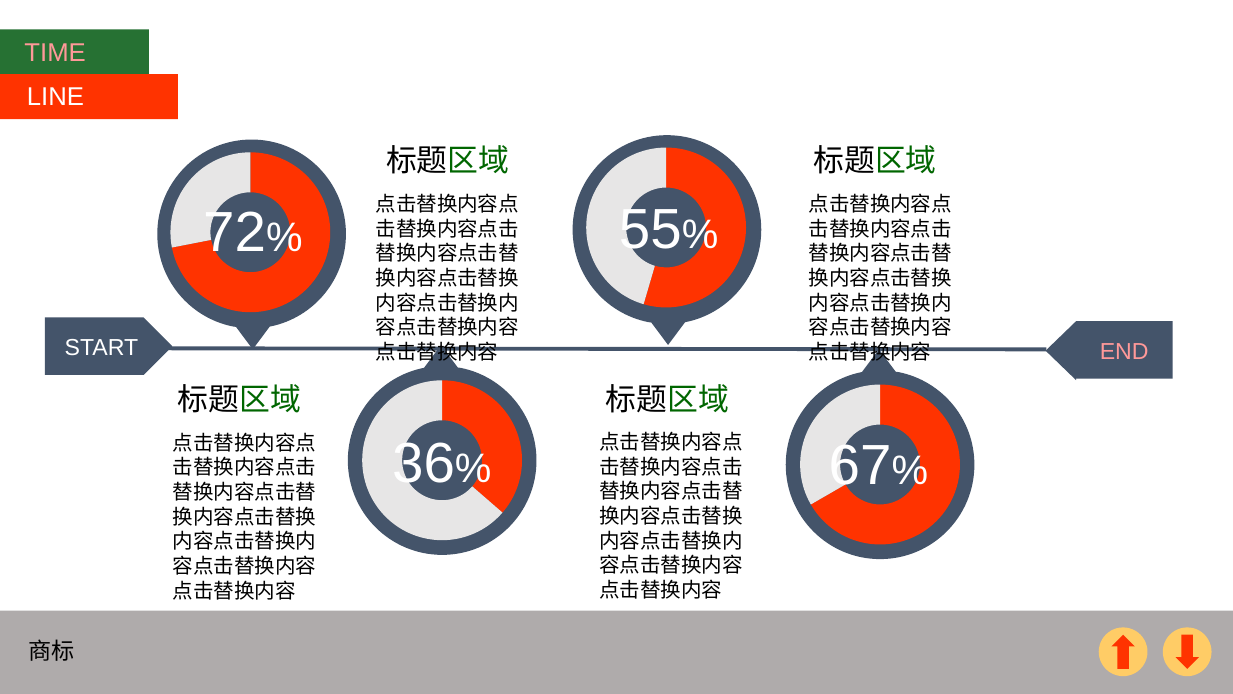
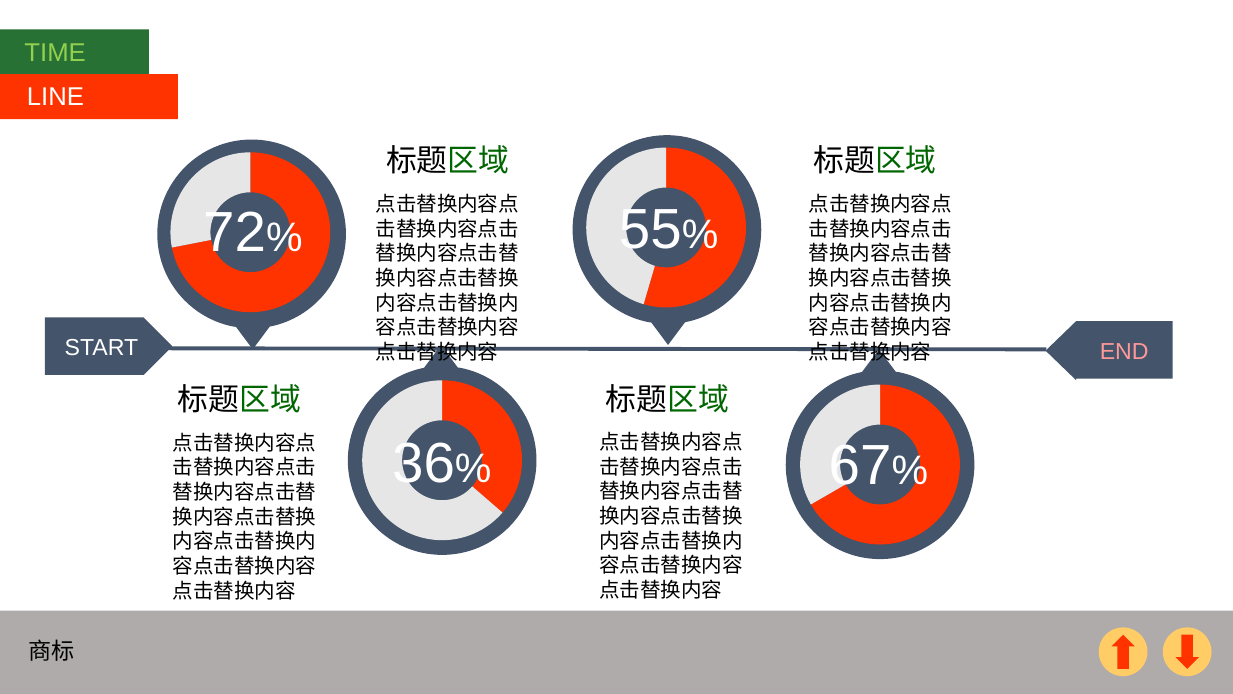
TIME colour: pink -> light green
